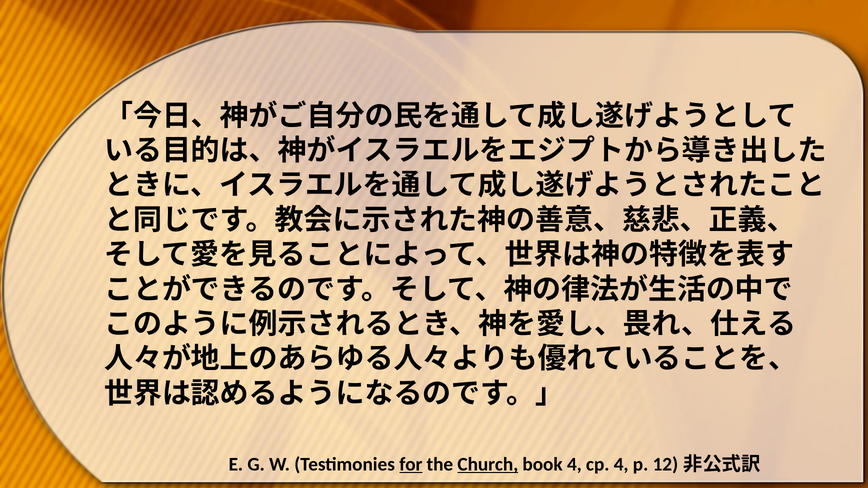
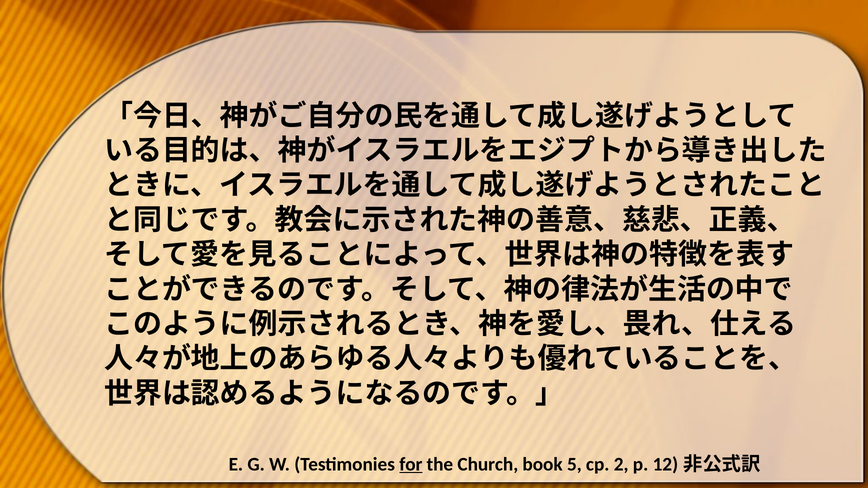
Church underline: present -> none
book 4: 4 -> 5
cp 4: 4 -> 2
